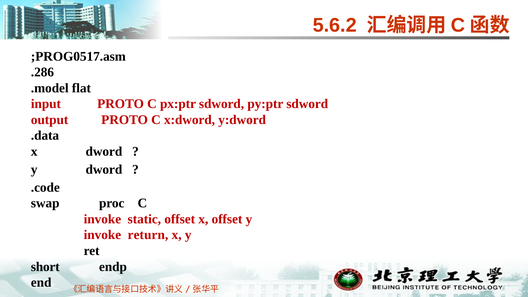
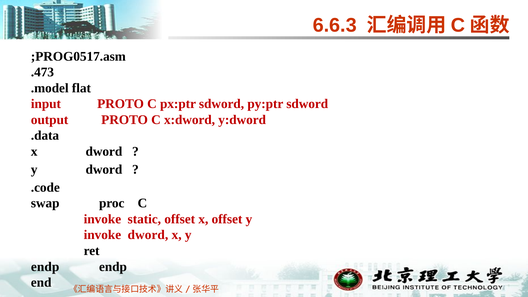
5.6.2: 5.6.2 -> 6.6.3
.286: .286 -> .473
invoke return: return -> dword
short at (45, 267): short -> endp
